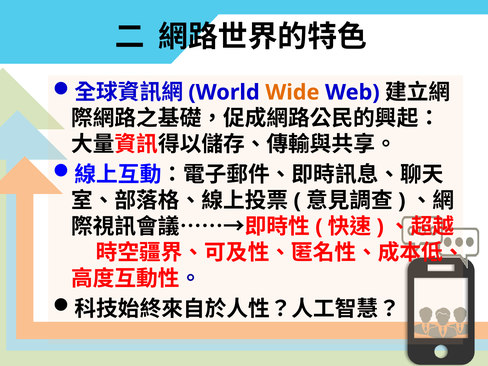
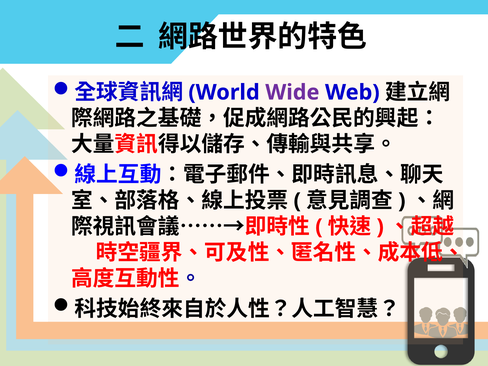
Wide colour: orange -> purple
